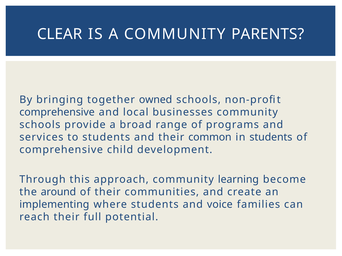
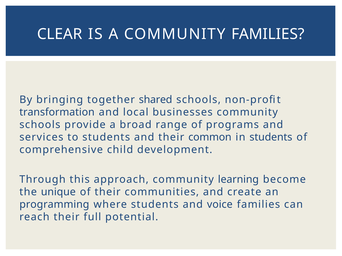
COMMUNITY PARENTS: PARENTS -> FAMILIES
owned: owned -> shared
comprehensive at (57, 112): comprehensive -> transformation
around: around -> unique
implementing: implementing -> programming
